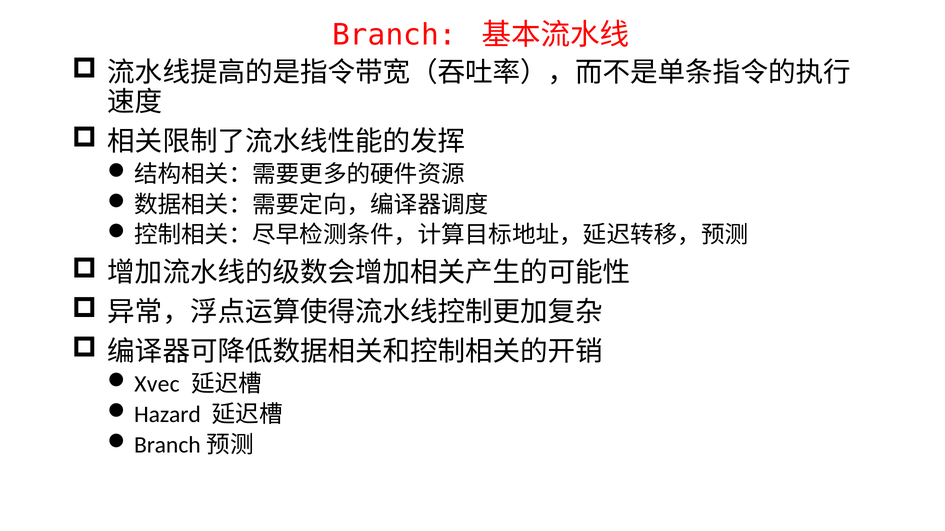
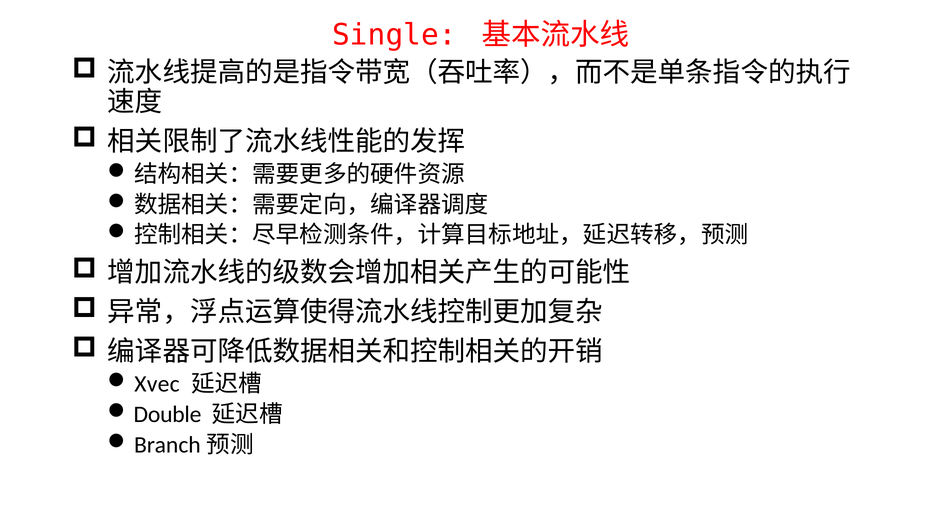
Branch: Branch -> Single
Hazard: Hazard -> Double
